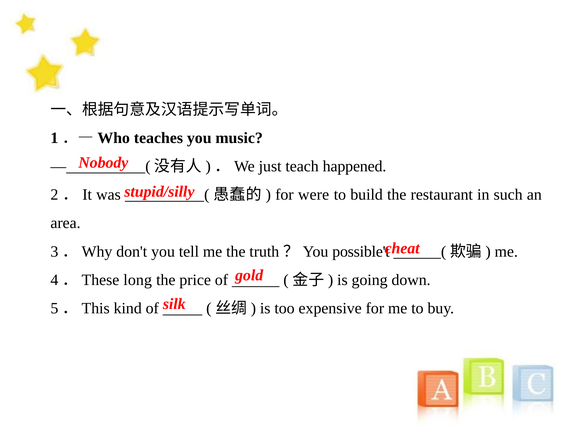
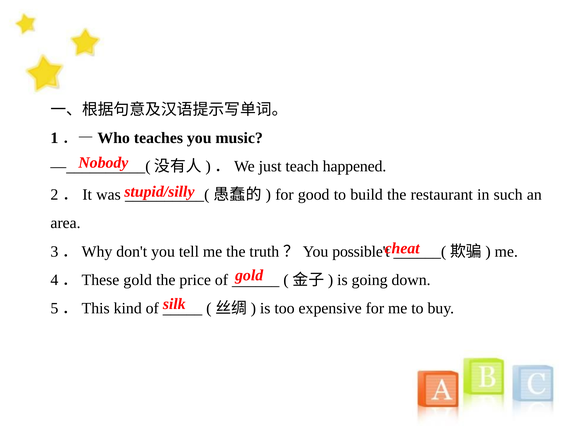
were: were -> good
4．These long: long -> gold
